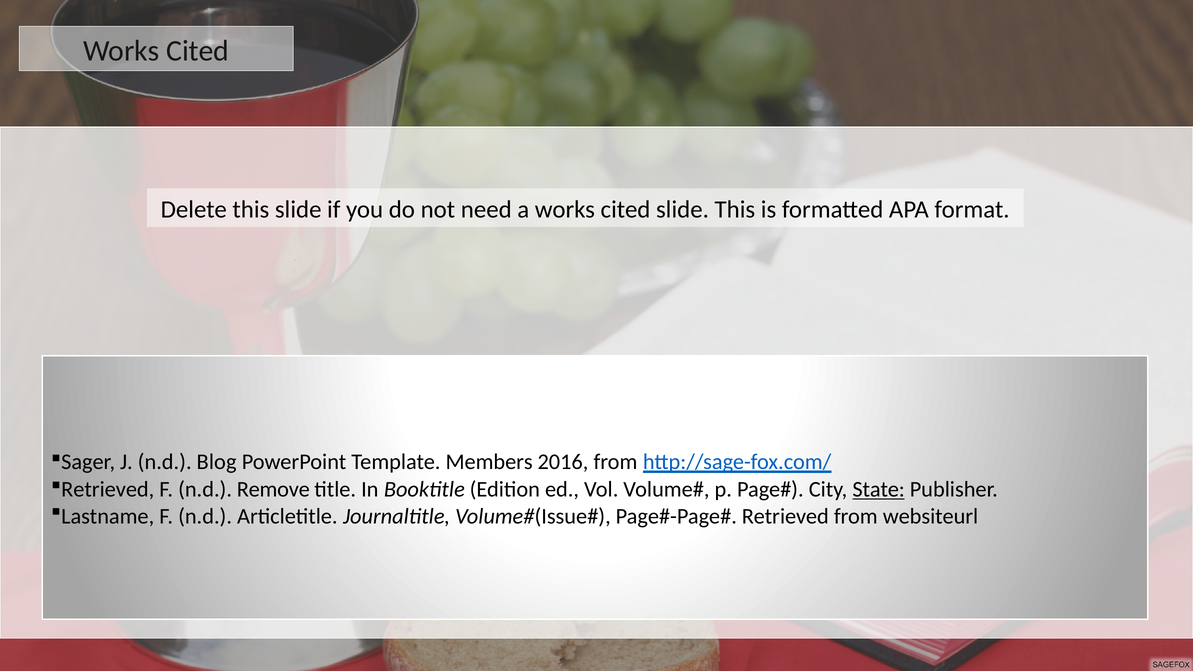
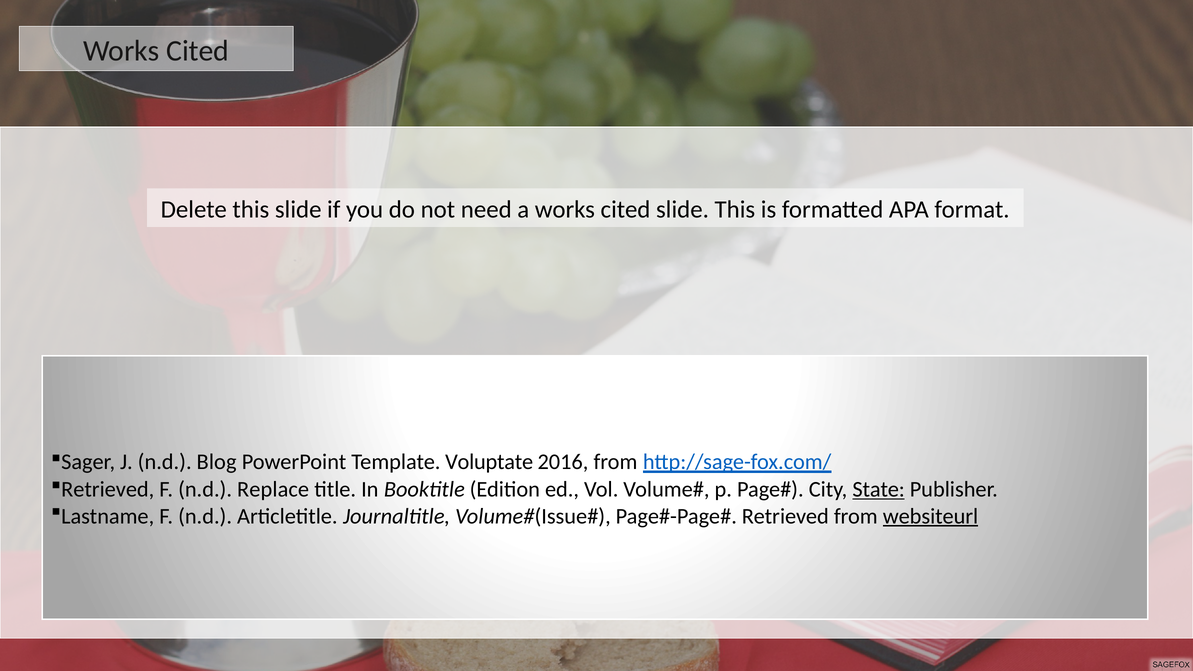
Members: Members -> Voluptate
Remove: Remove -> Replace
websiteurl underline: none -> present
